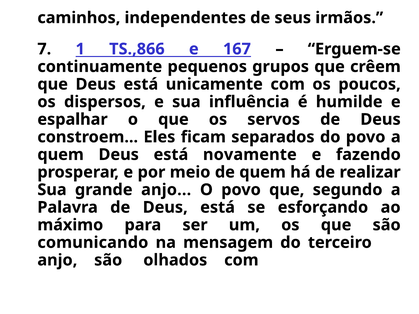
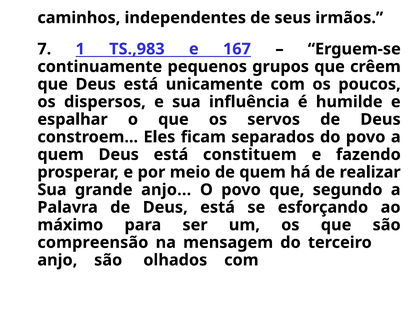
TS.,866: TS.,866 -> TS.,983
novamente: novamente -> constituem
comunicando: comunicando -> compreensão
